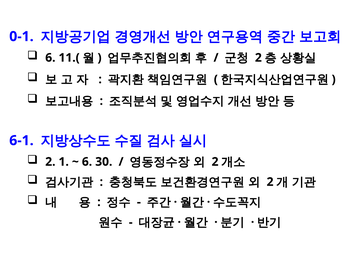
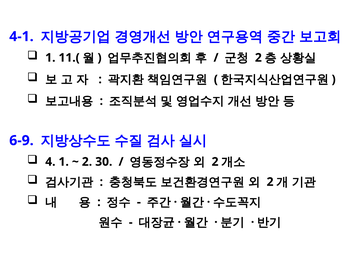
0-1: 0-1 -> 4-1
6 at (50, 58): 6 -> 1
6-1: 6-1 -> 6-9
2 at (50, 162): 2 -> 4
6 at (87, 162): 6 -> 2
